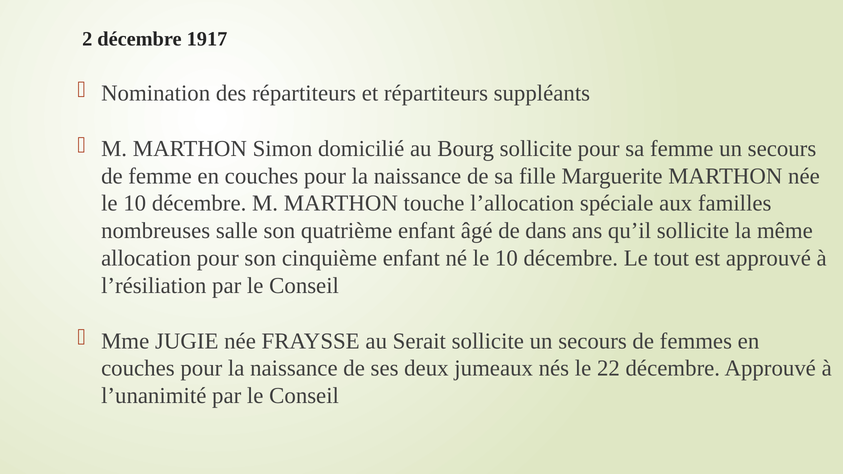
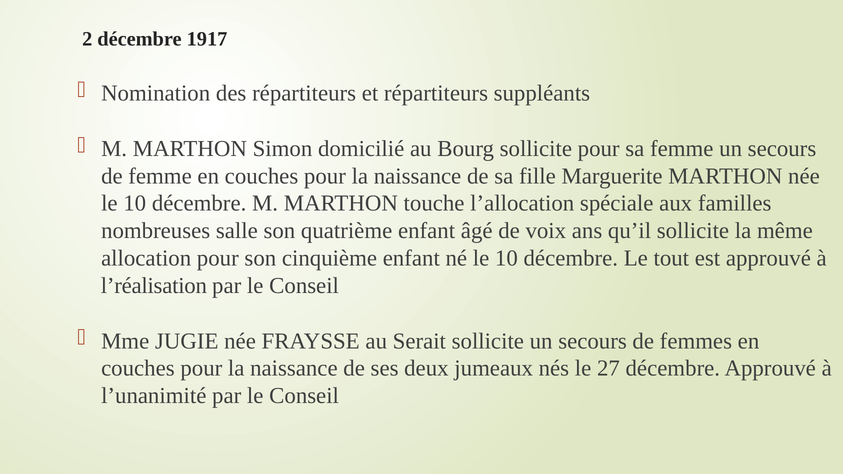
dans: dans -> voix
l’résiliation: l’résiliation -> l’réalisation
22: 22 -> 27
